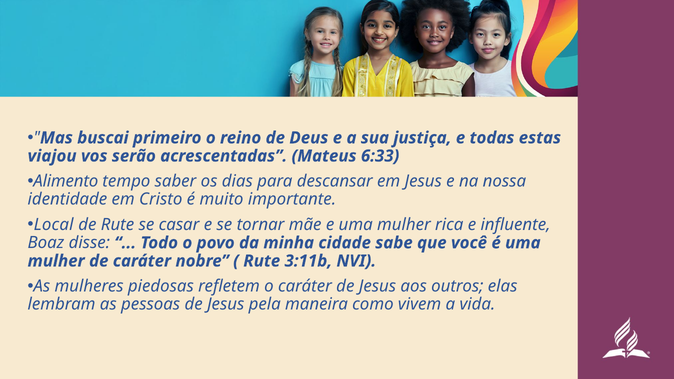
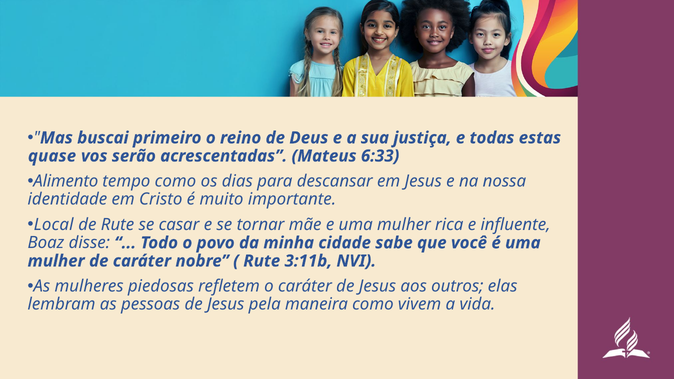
viajou: viajou -> quase
tempo saber: saber -> como
